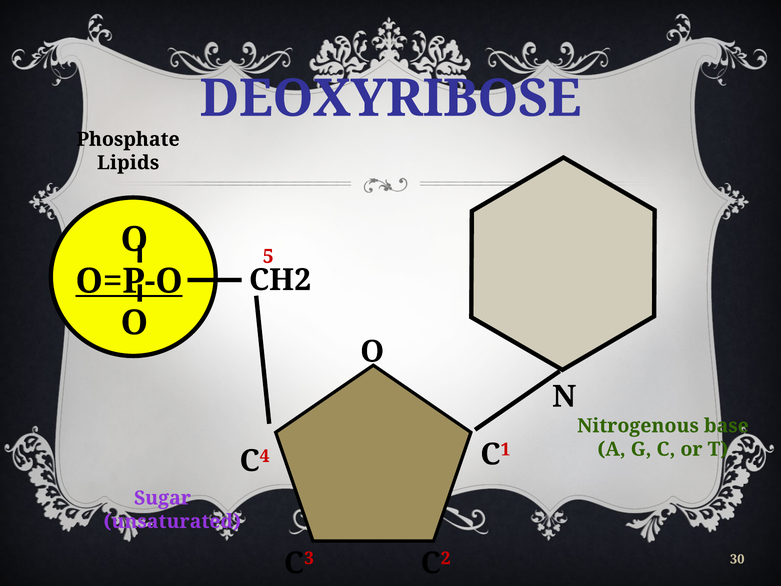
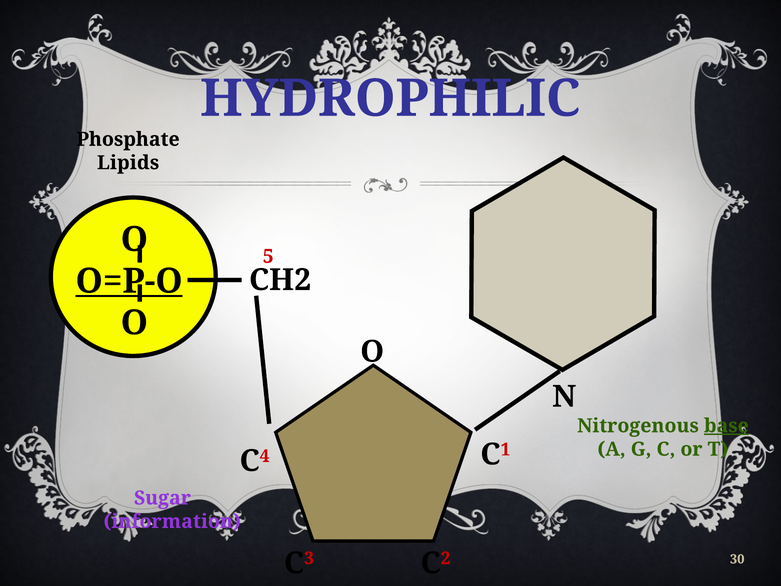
DEOXYRIBOSE: DEOXYRIBOSE -> HYDROPHILIC
base underline: none -> present
unsaturated: unsaturated -> information
